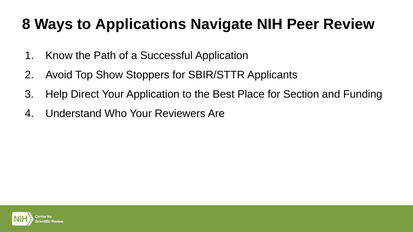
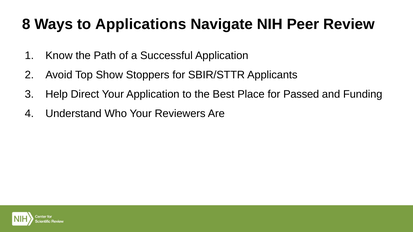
Section: Section -> Passed
